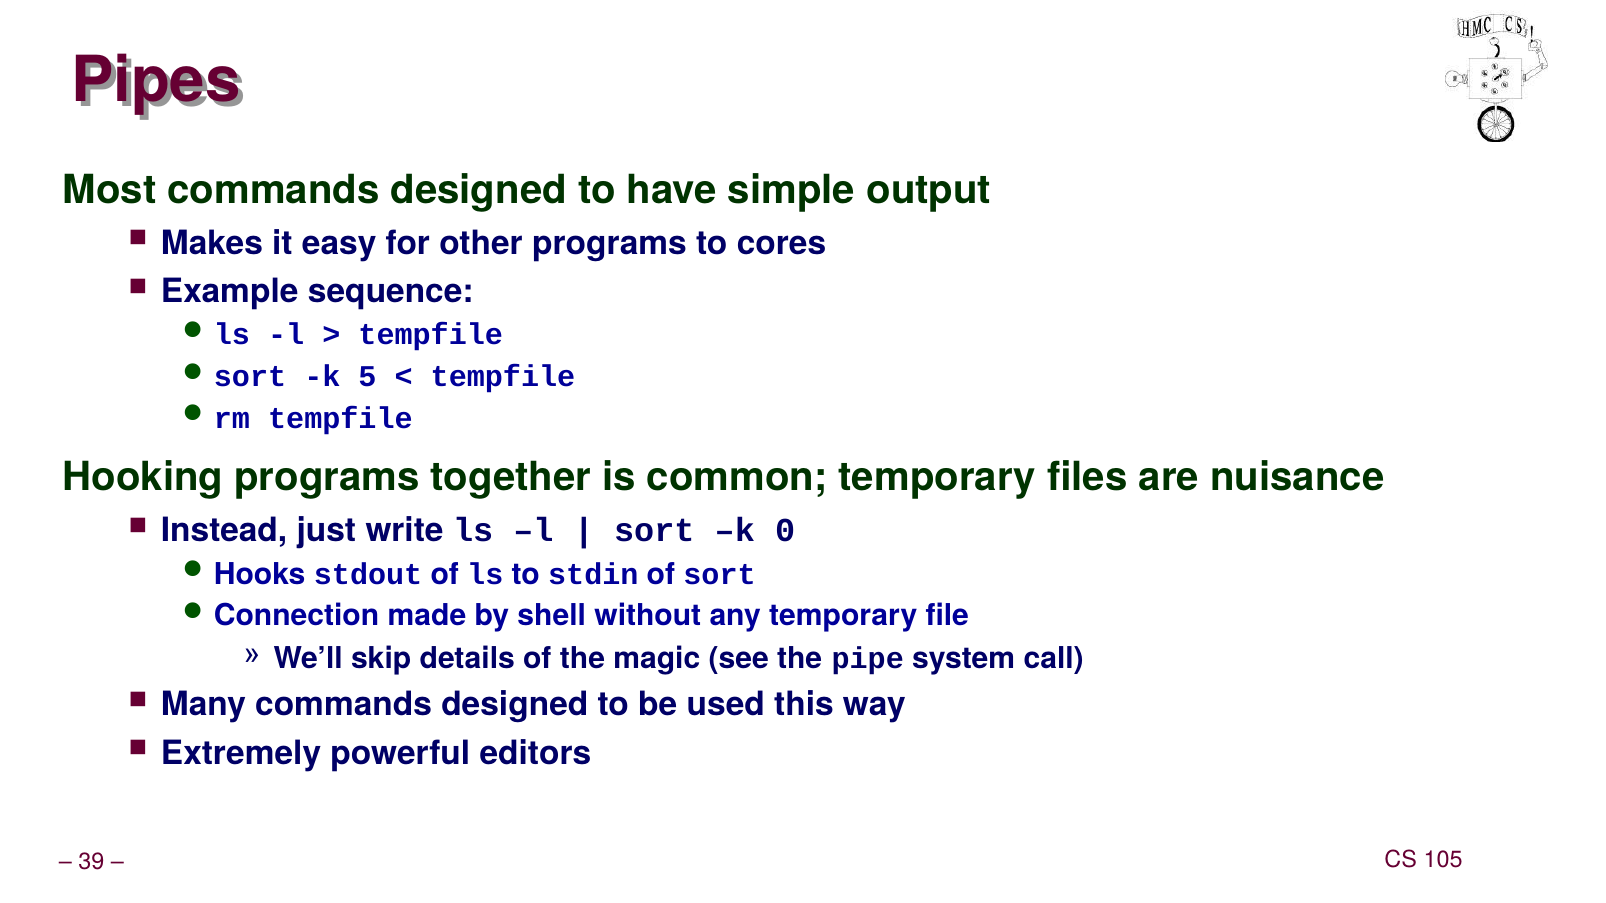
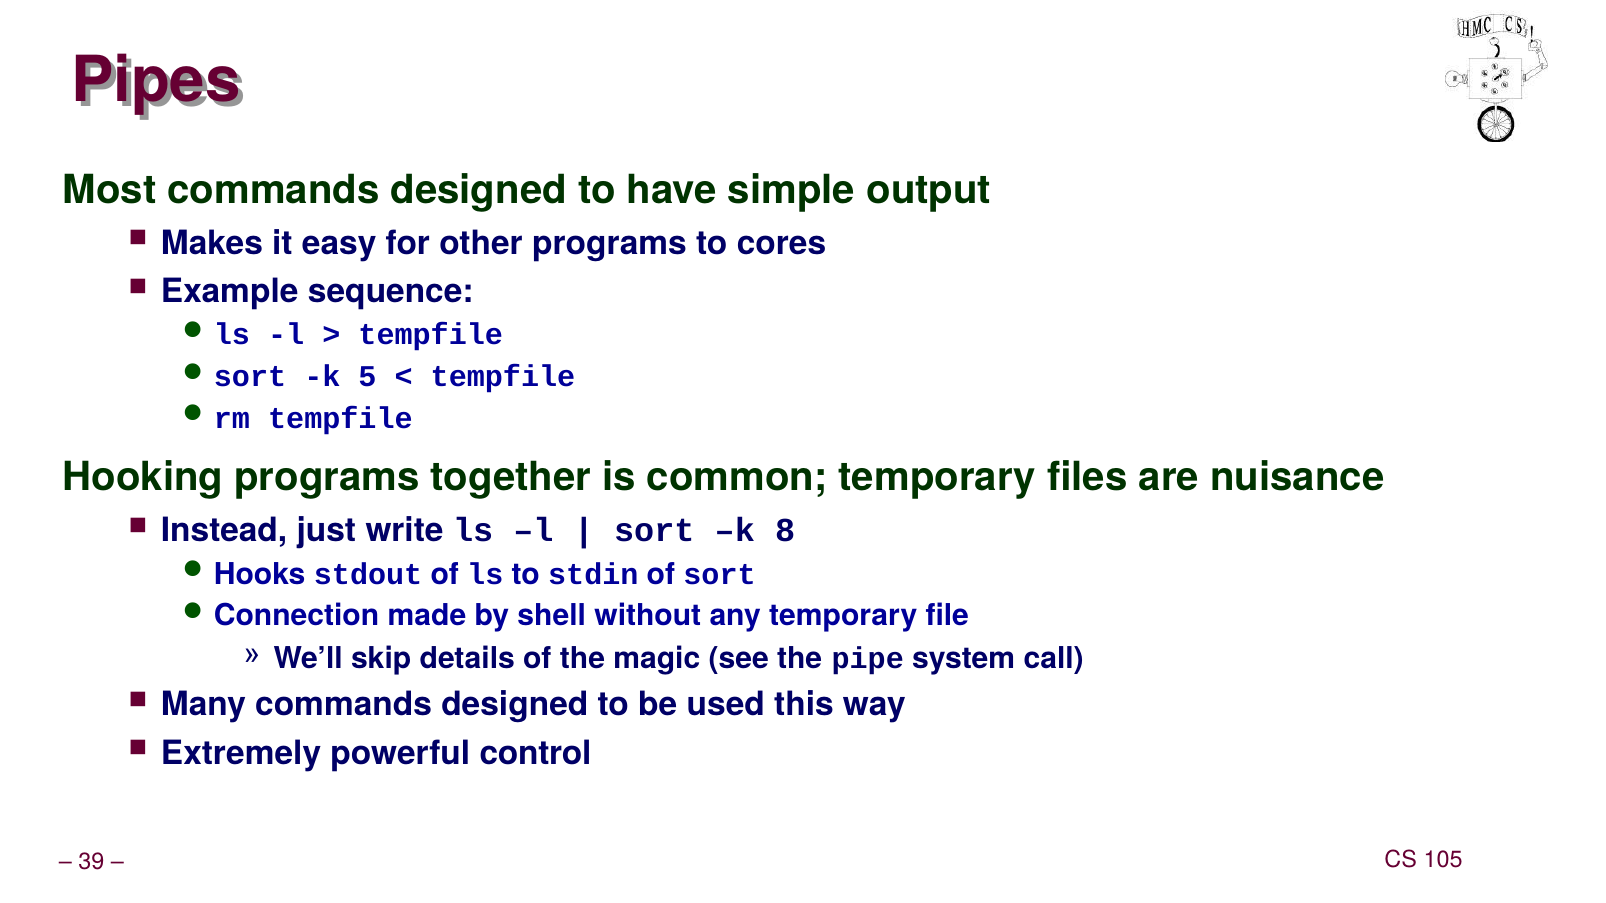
0: 0 -> 8
editors: editors -> control
